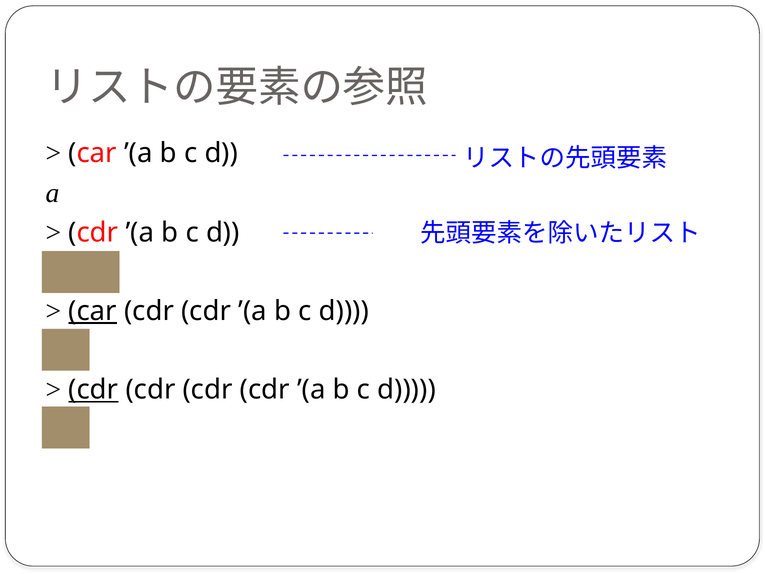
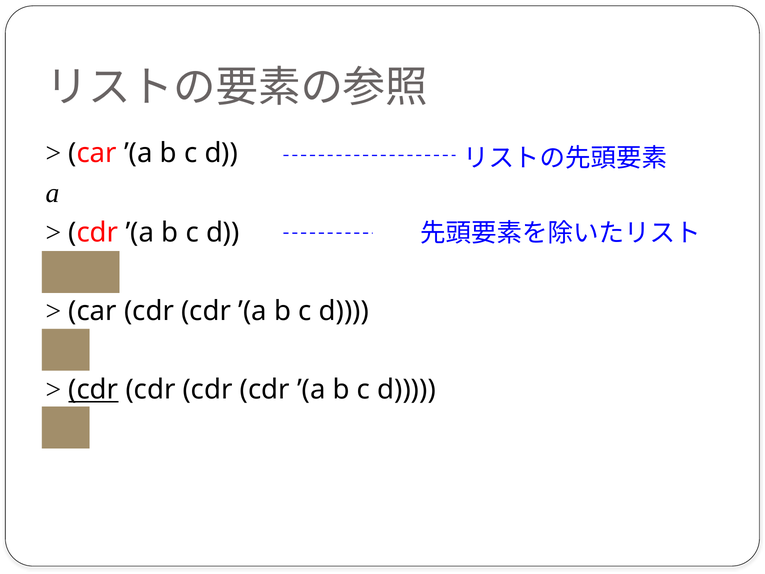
car at (93, 311) underline: present -> none
